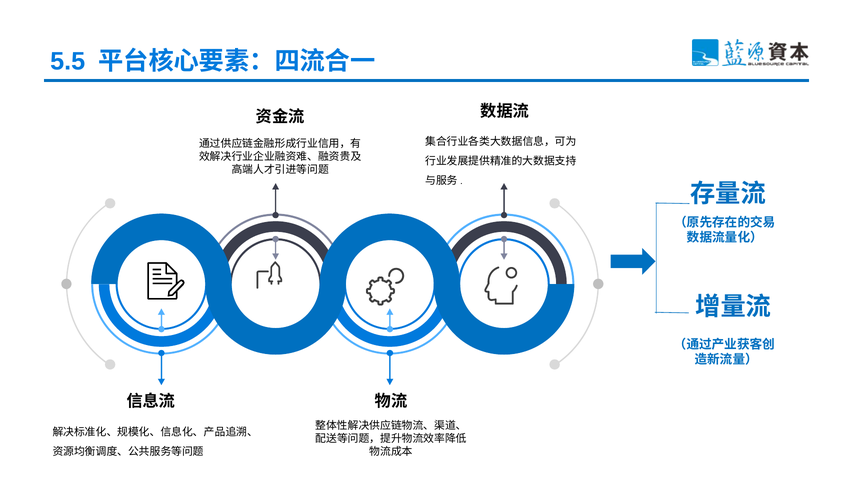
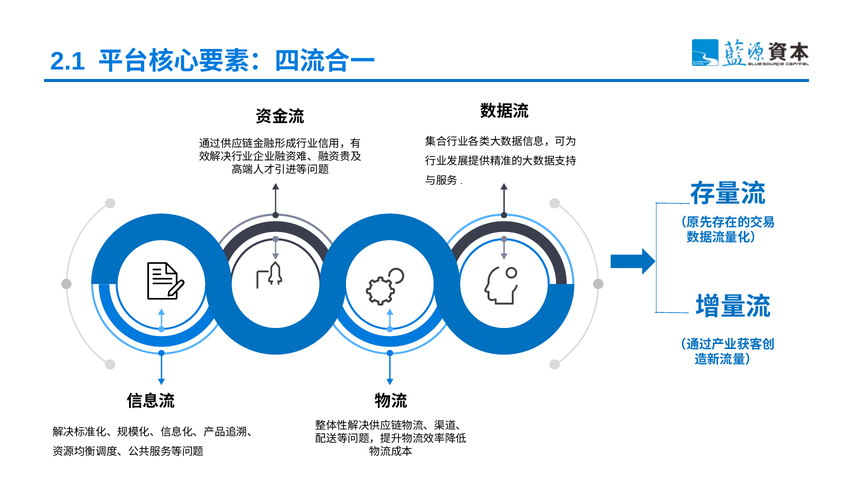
5.5: 5.5 -> 2.1
